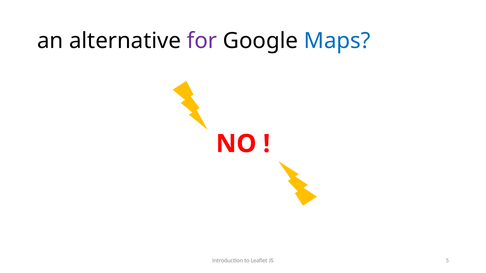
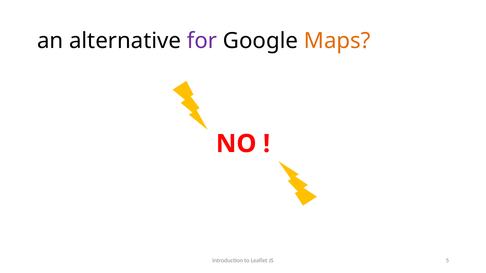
Maps colour: blue -> orange
